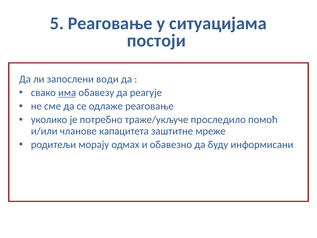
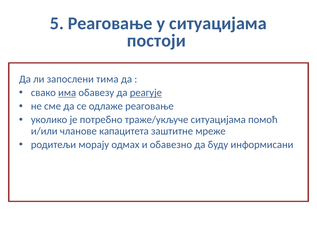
води: води -> тима
реагује underline: none -> present
траже/укључе проследило: проследило -> ситуацијама
